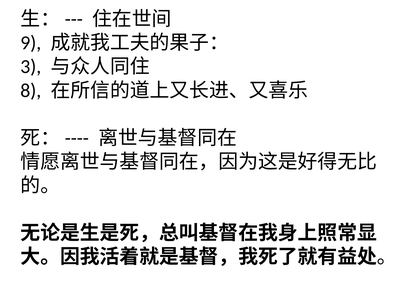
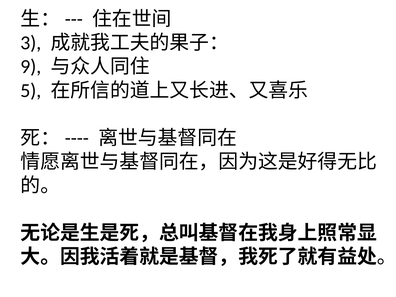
9: 9 -> 3
3: 3 -> 9
8: 8 -> 5
